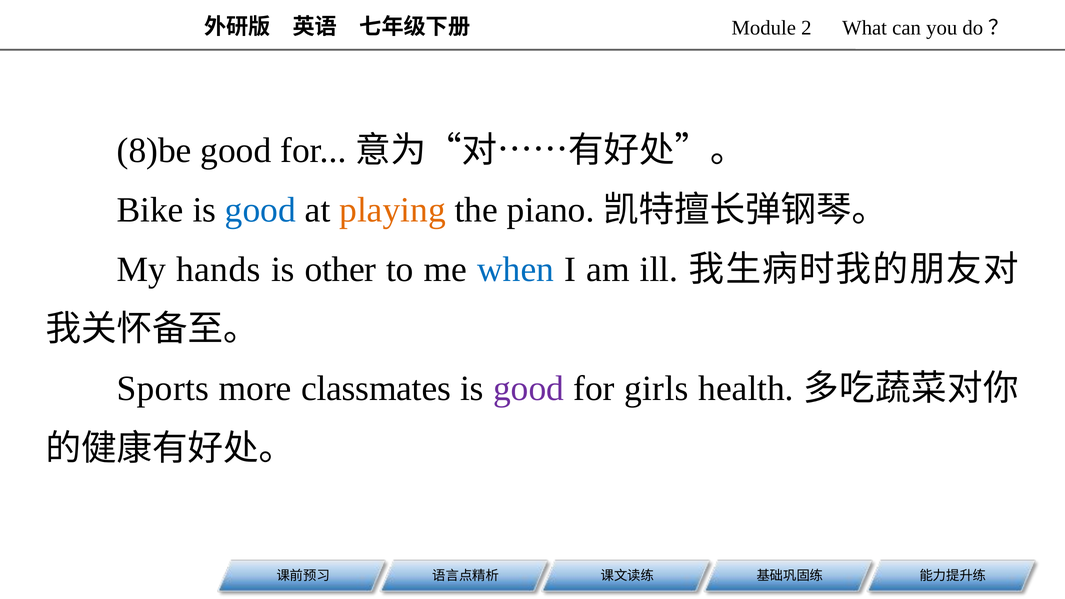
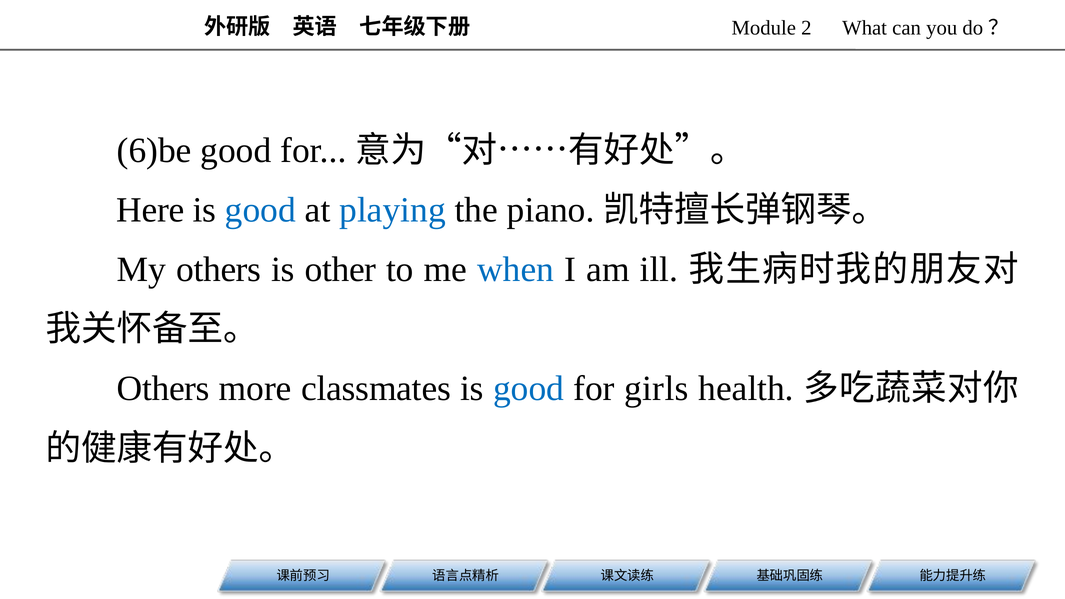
8)be: 8)be -> 6)be
Bike: Bike -> Here
playing colour: orange -> blue
My hands: hands -> others
Sports at (163, 389): Sports -> Others
good at (529, 389) colour: purple -> blue
